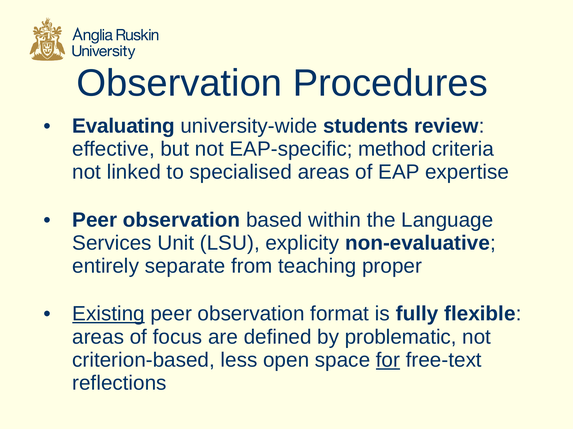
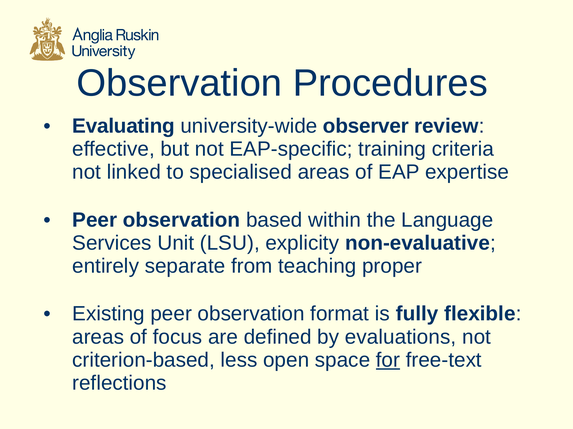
students: students -> observer
method: method -> training
Existing underline: present -> none
problematic: problematic -> evaluations
